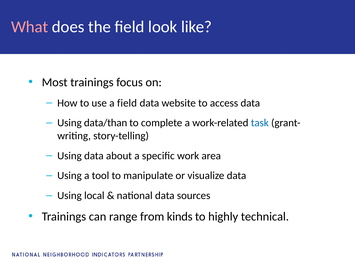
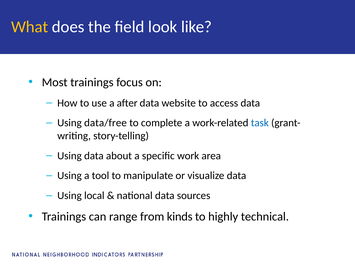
What colour: pink -> yellow
a field: field -> after
data/than: data/than -> data/free
